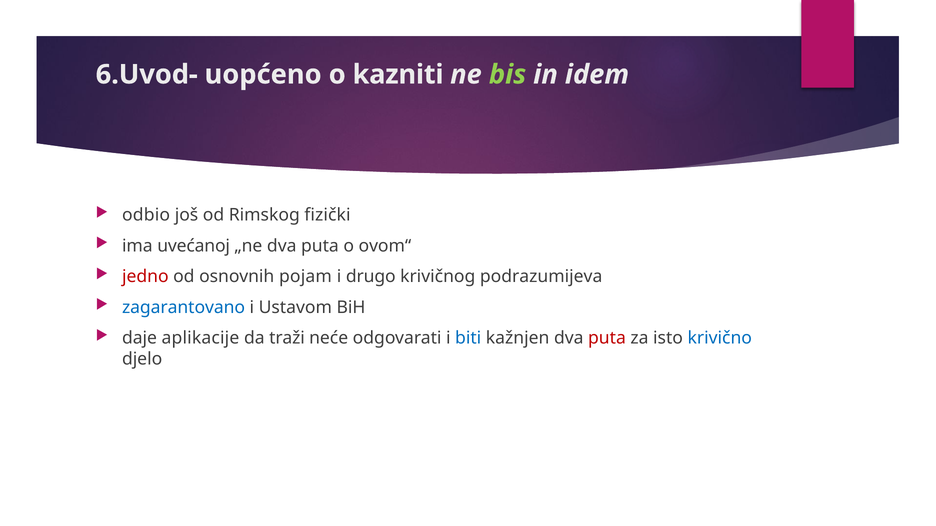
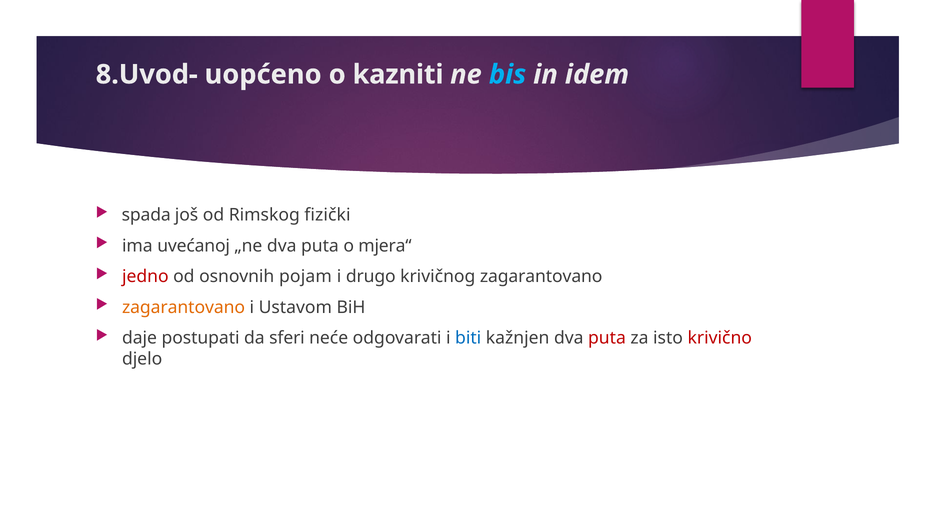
6.Uvod-: 6.Uvod- -> 8.Uvod-
bis colour: light green -> light blue
odbio: odbio -> spada
ovom“: ovom“ -> mjera“
krivičnog podrazumijeva: podrazumijeva -> zagarantovano
zagarantovano at (184, 308) colour: blue -> orange
aplikacije: aplikacije -> postupati
traži: traži -> sferi
krivično colour: blue -> red
